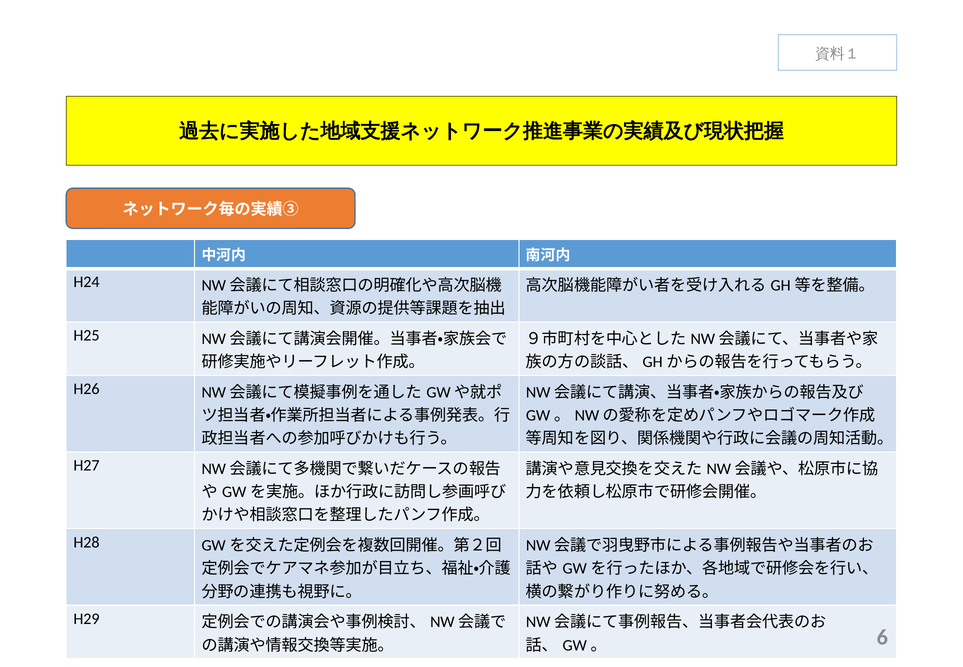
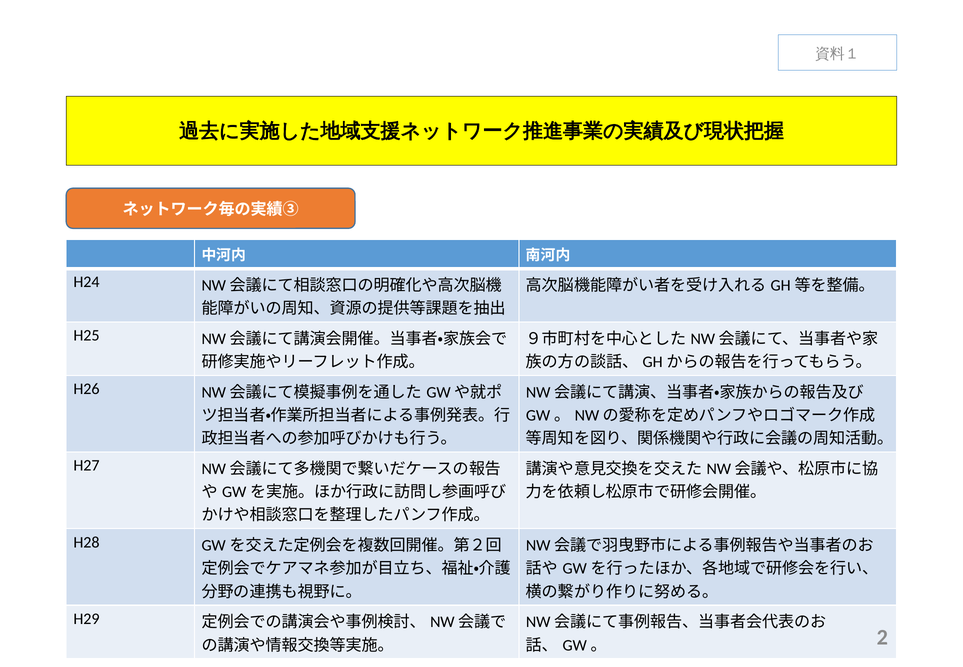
6: 6 -> 2
